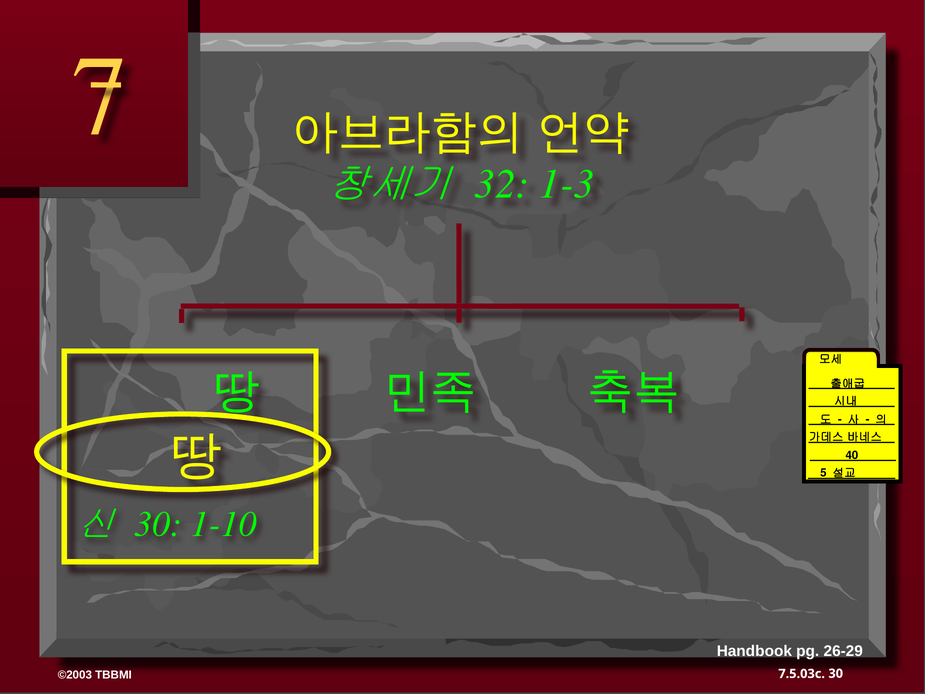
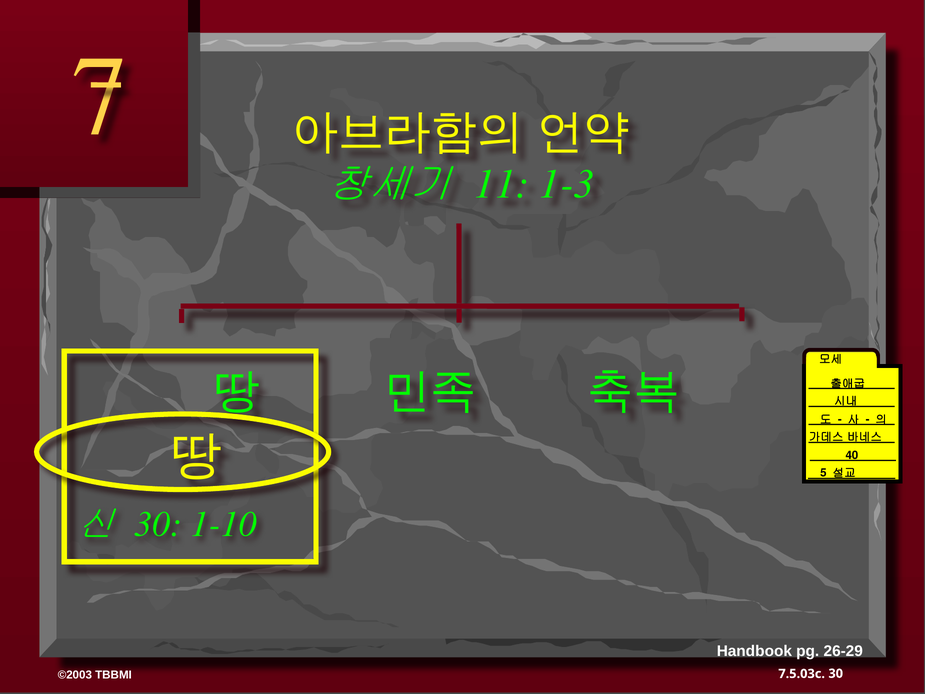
32: 32 -> 11
